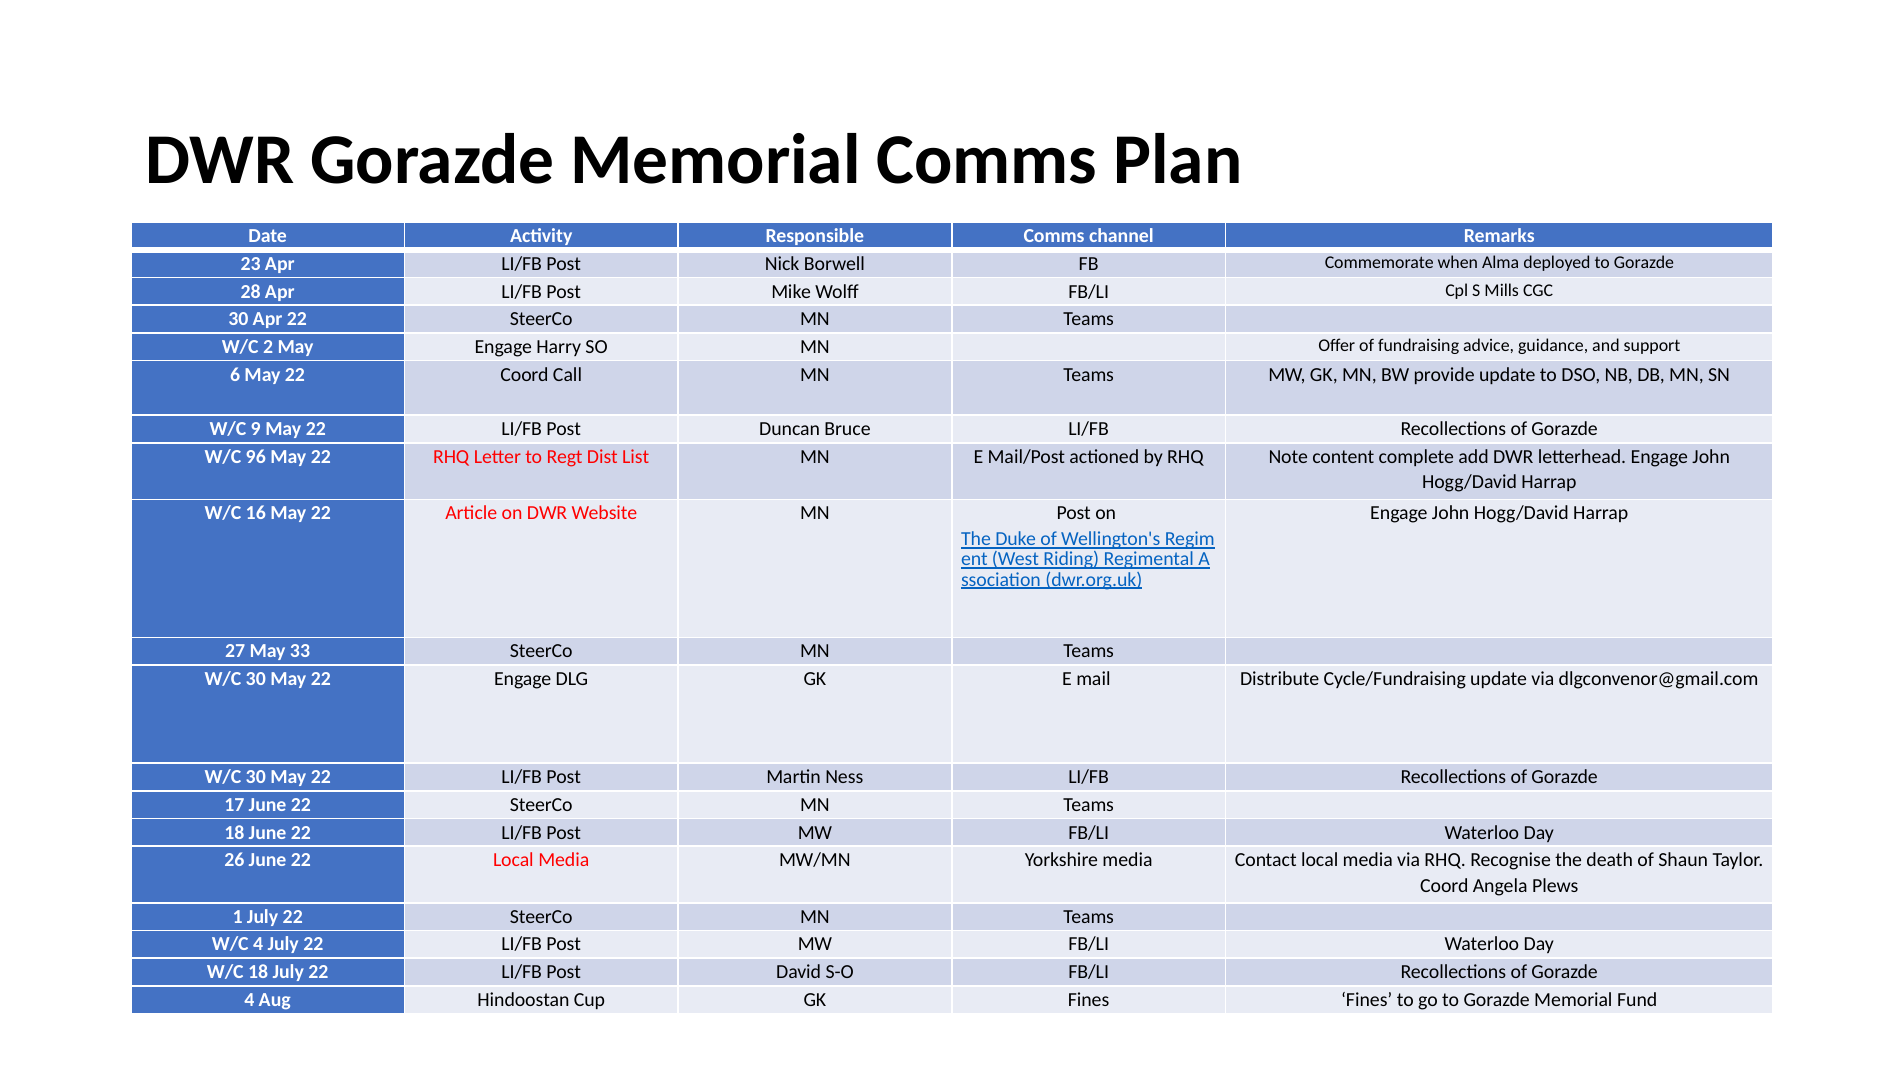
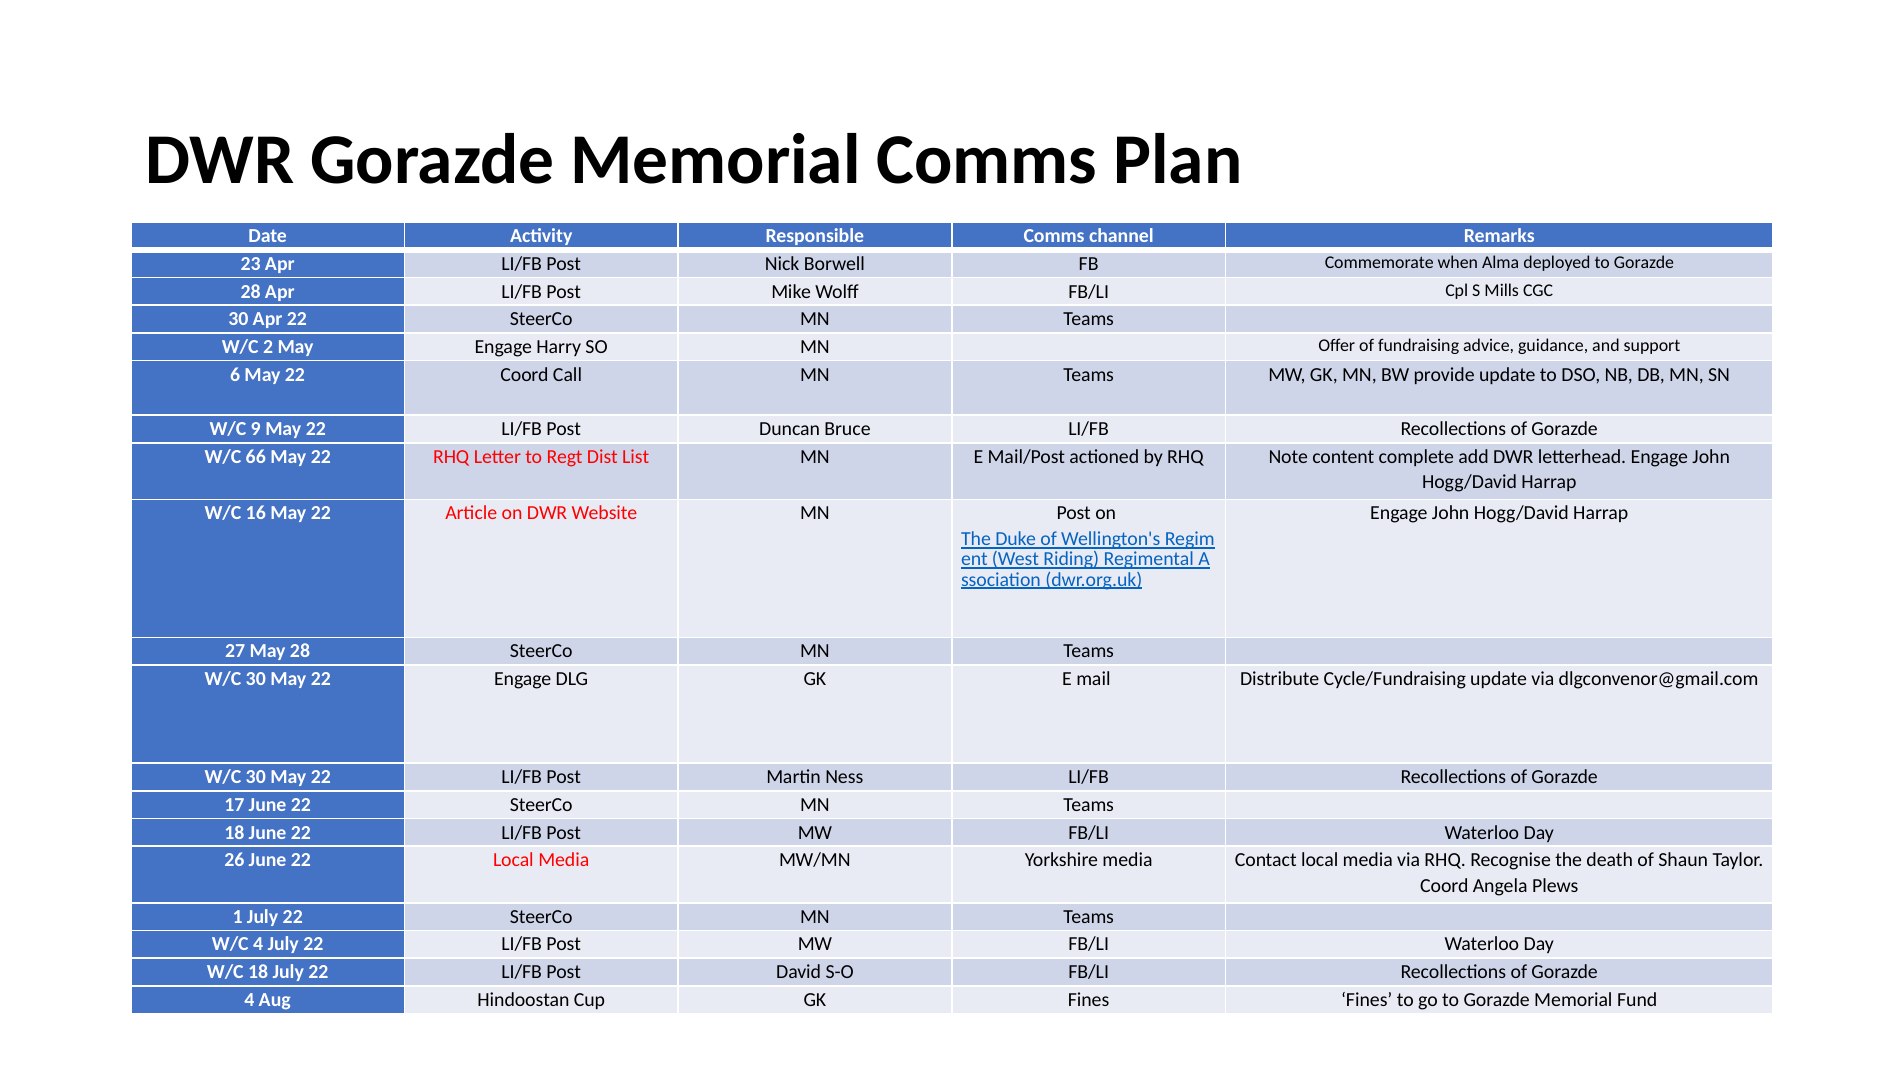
96: 96 -> 66
May 33: 33 -> 28
